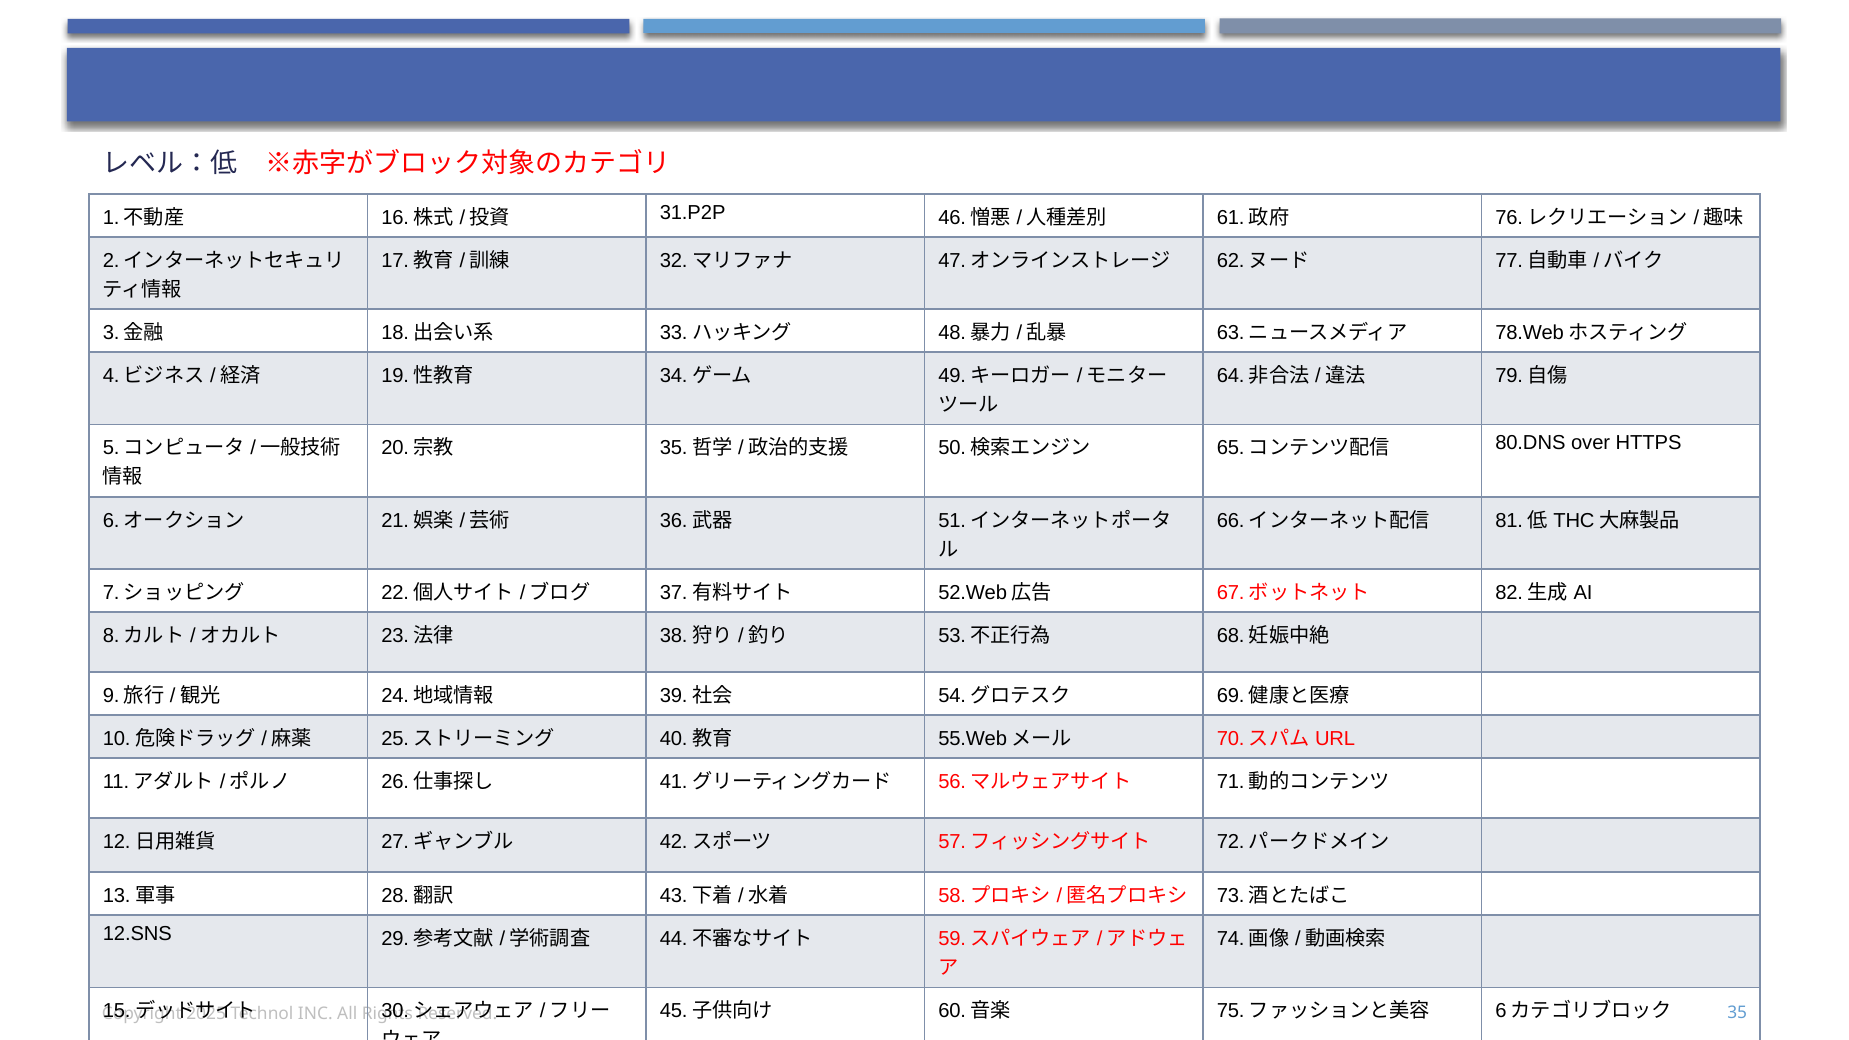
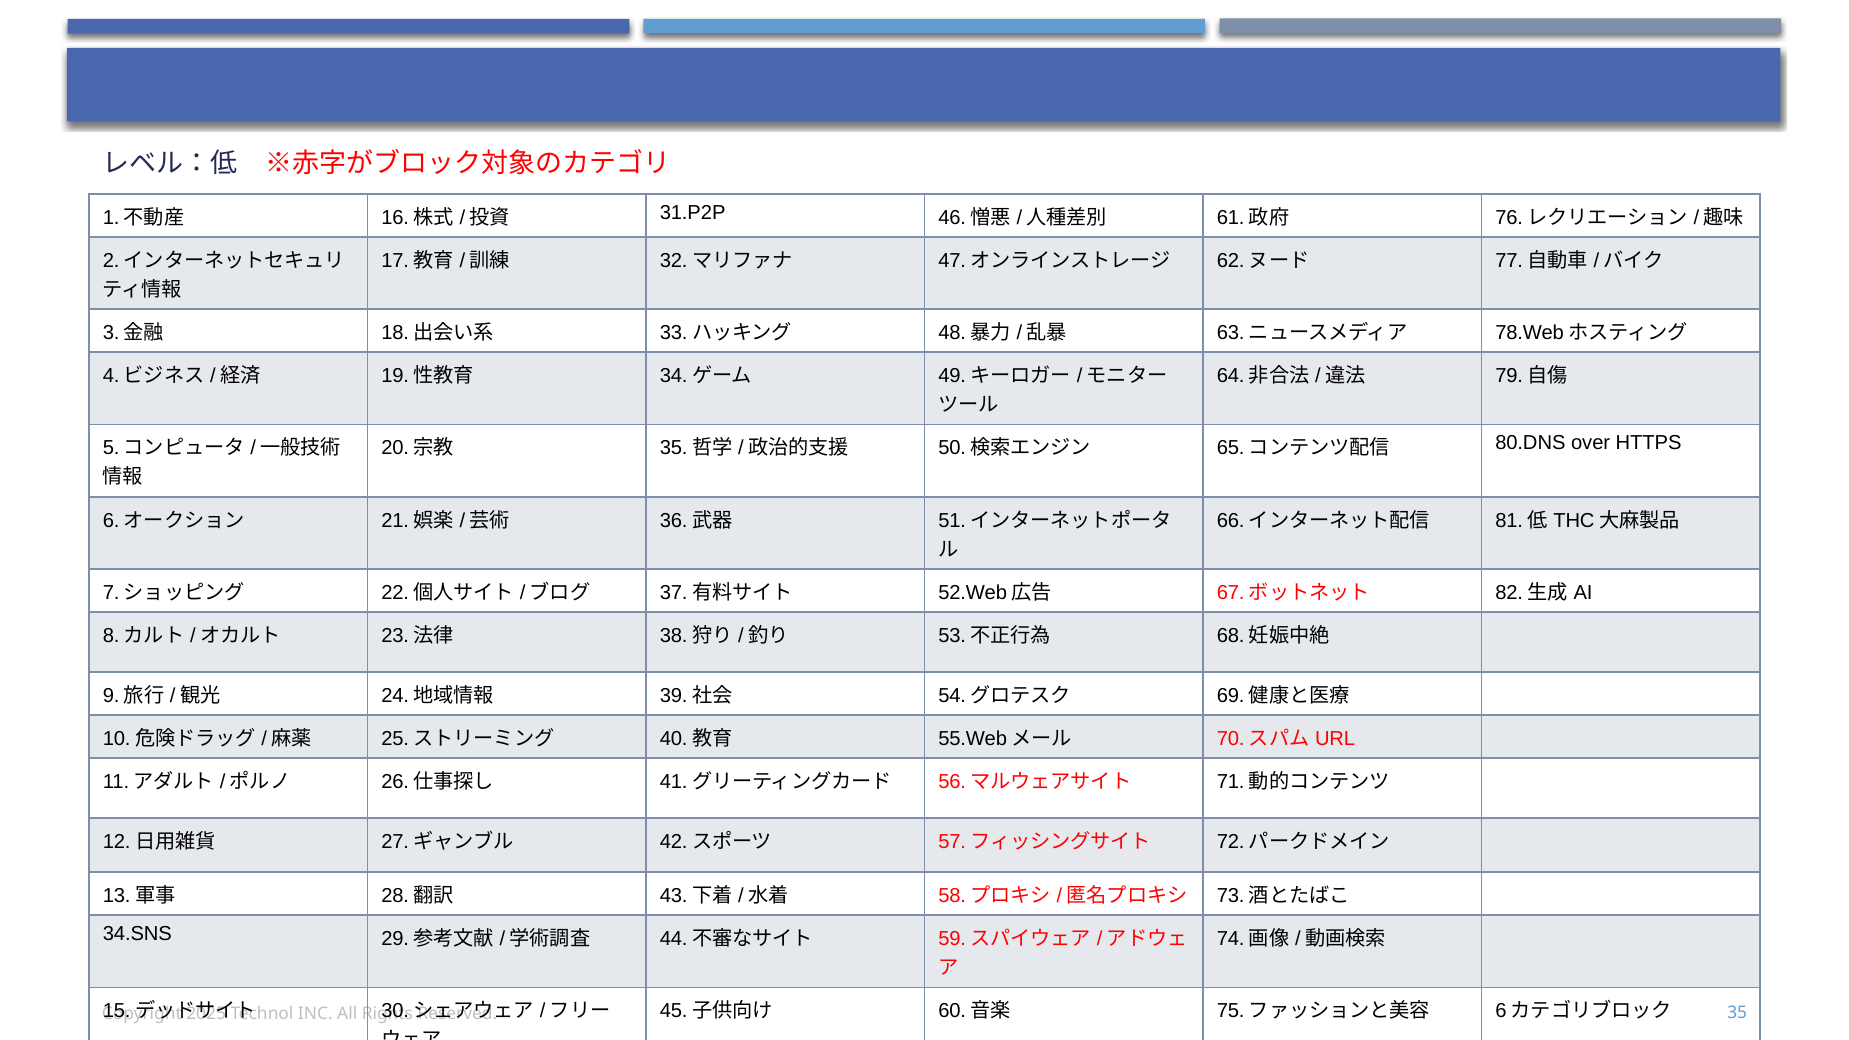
12.SNS: 12.SNS -> 34.SNS
